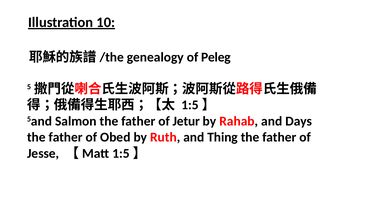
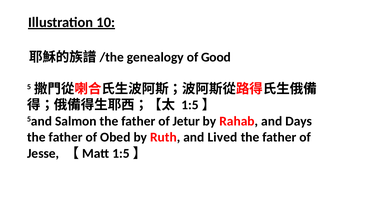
Peleg: Peleg -> Good
Thing: Thing -> Lived
